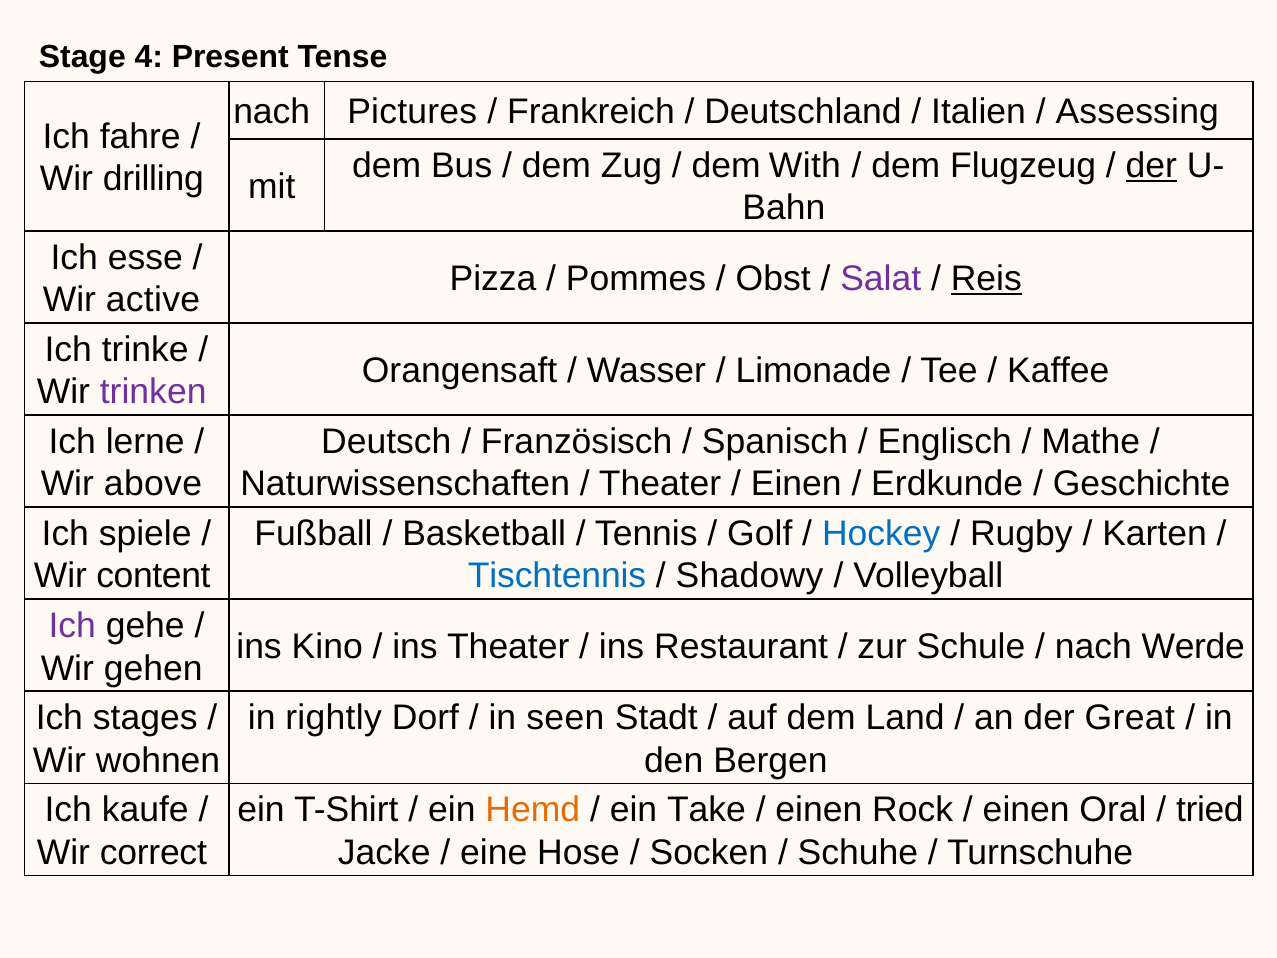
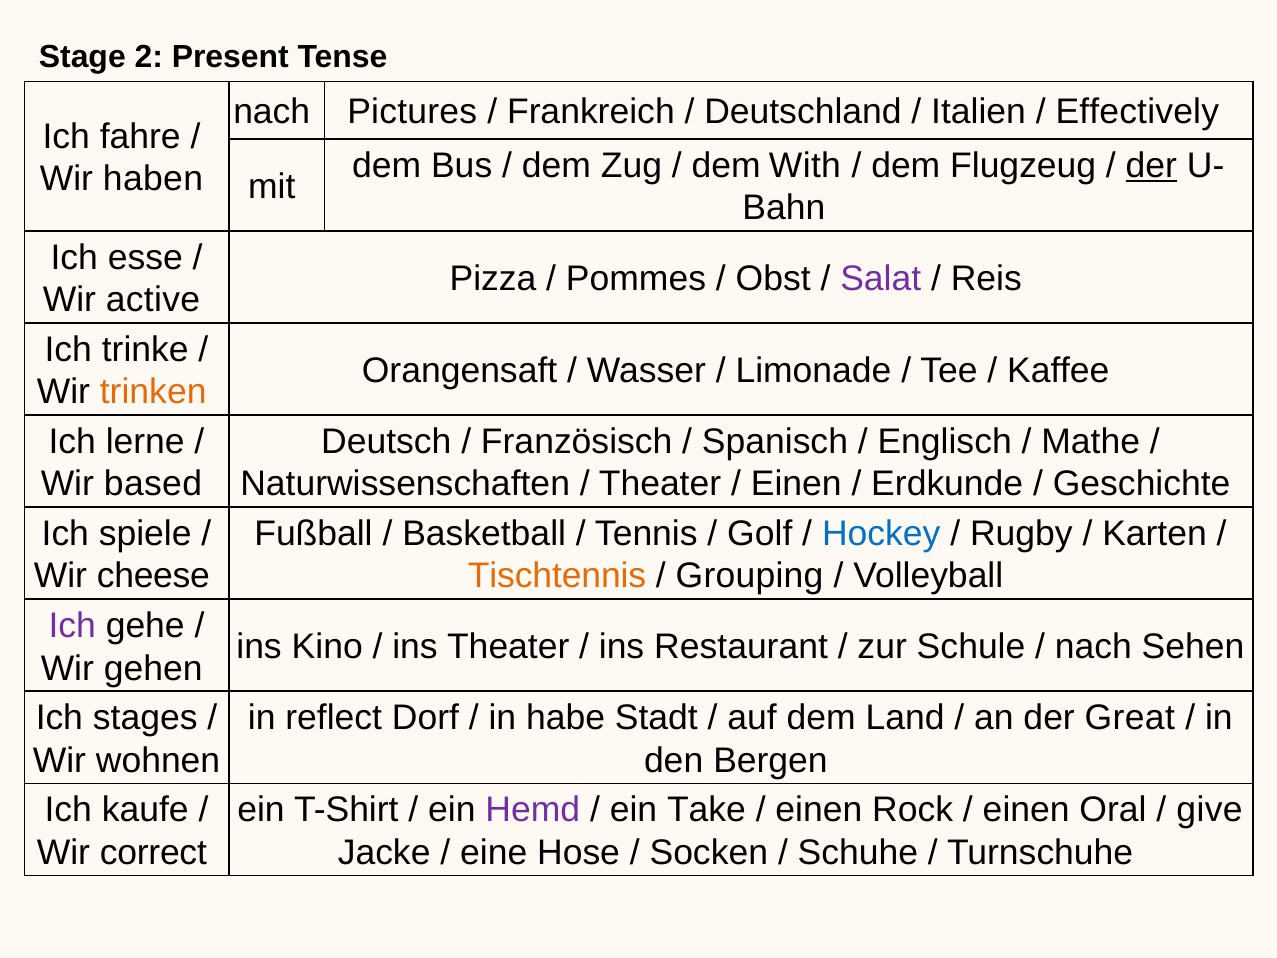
4: 4 -> 2
Assessing: Assessing -> Effectively
drilling: drilling -> haben
Reis underline: present -> none
trinken colour: purple -> orange
above: above -> based
content: content -> cheese
Tischtennis colour: blue -> orange
Shadowy: Shadowy -> Grouping
Werde: Werde -> Sehen
rightly: rightly -> reflect
seen: seen -> habe
Hemd colour: orange -> purple
tried: tried -> give
